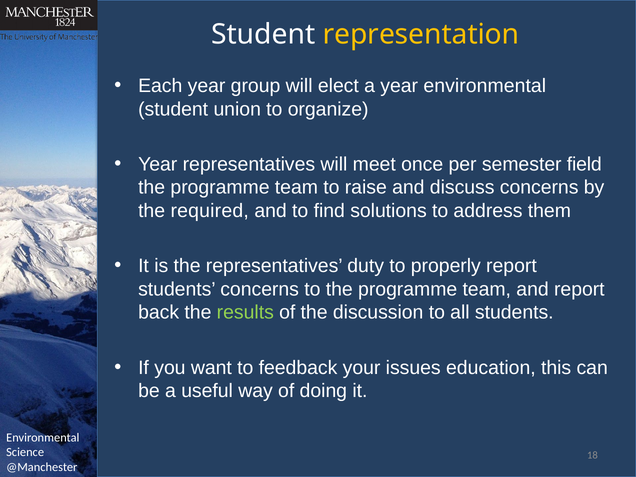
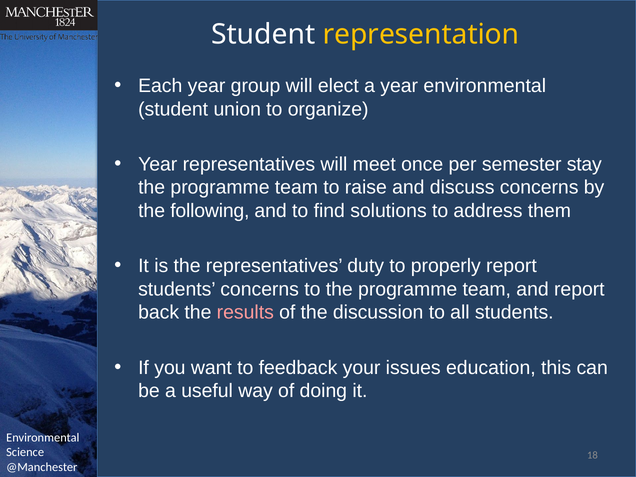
field: field -> stay
required: required -> following
results colour: light green -> pink
